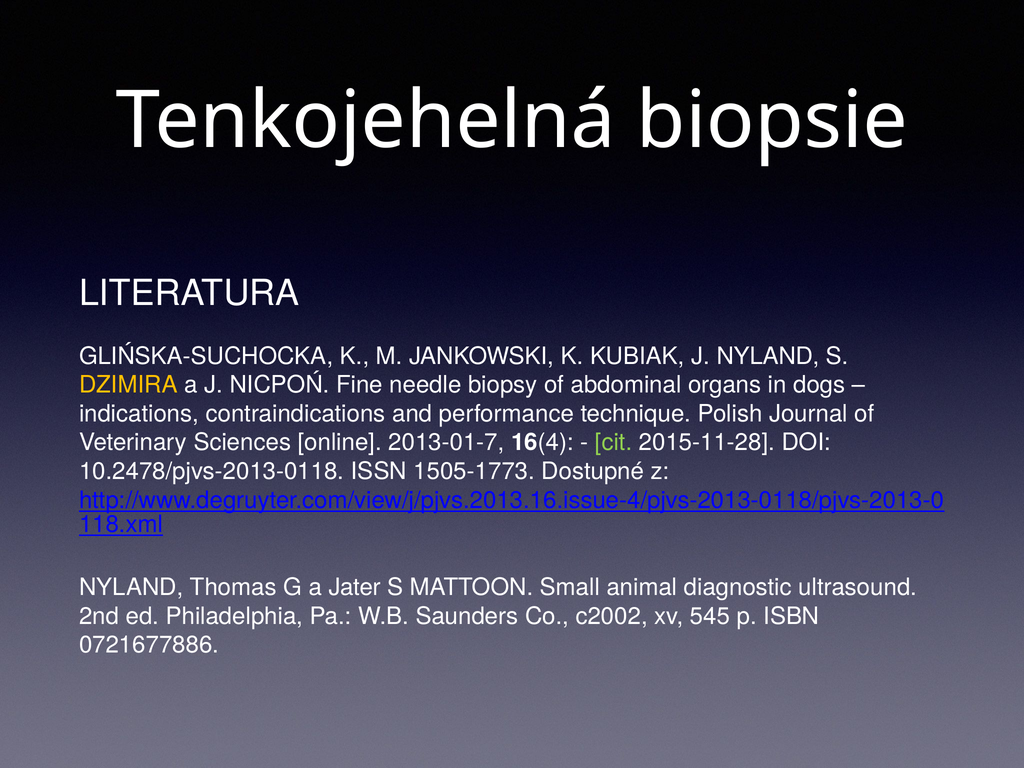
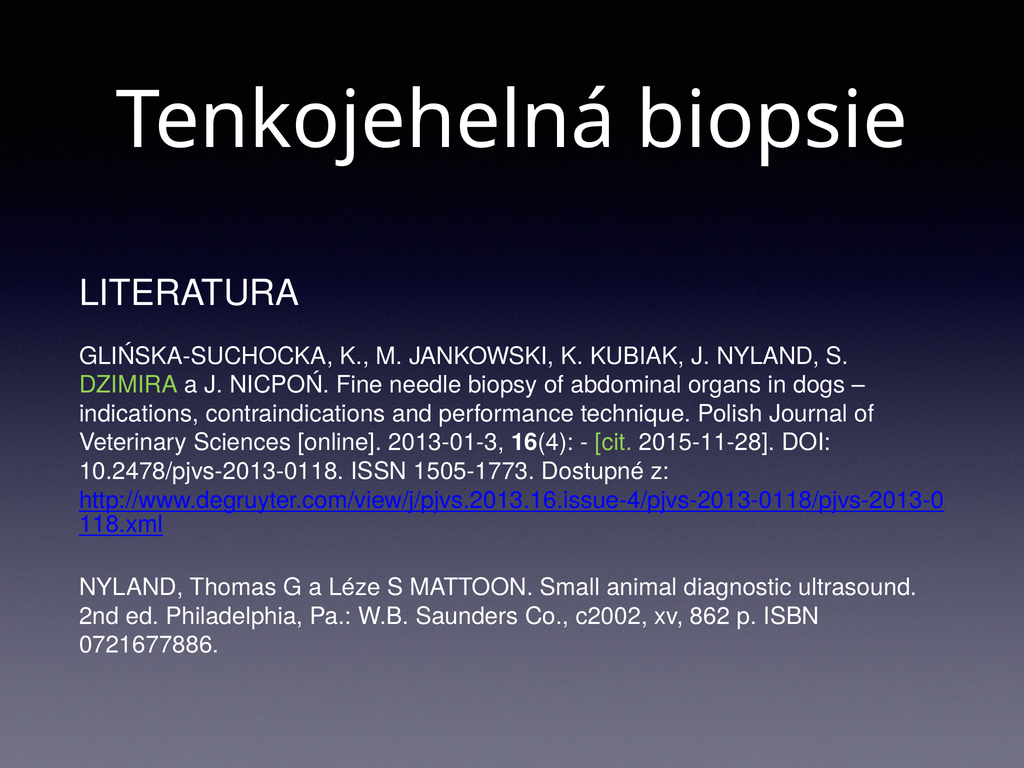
DZIMIRA colour: yellow -> light green
2013-01-7: 2013-01-7 -> 2013-01-3
Jater: Jater -> Léze
545: 545 -> 862
